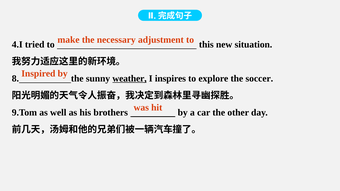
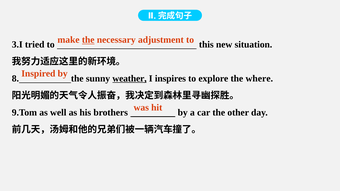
the at (88, 40) underline: none -> present
4.I: 4.I -> 3.I
soccer: soccer -> where
